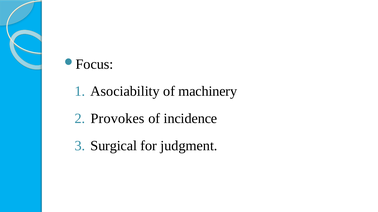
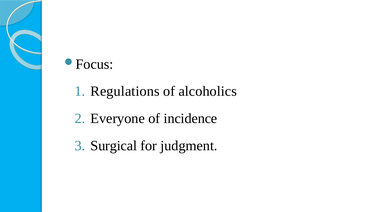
Asociability: Asociability -> Regulations
machinery: machinery -> alcoholics
Provokes: Provokes -> Everyone
